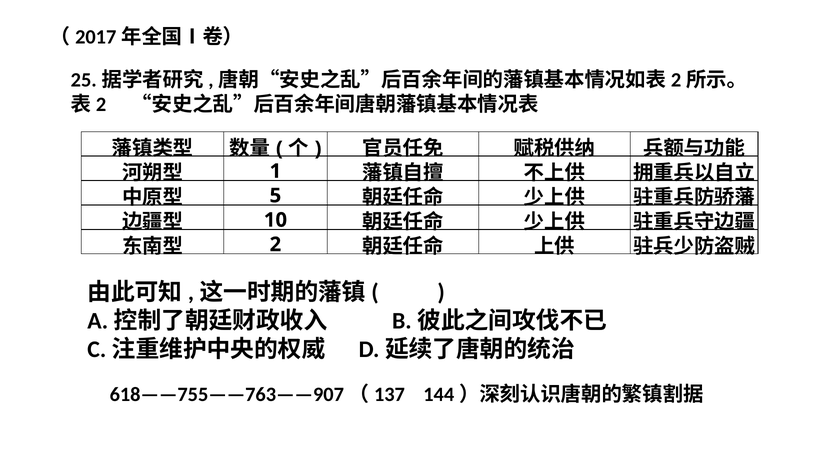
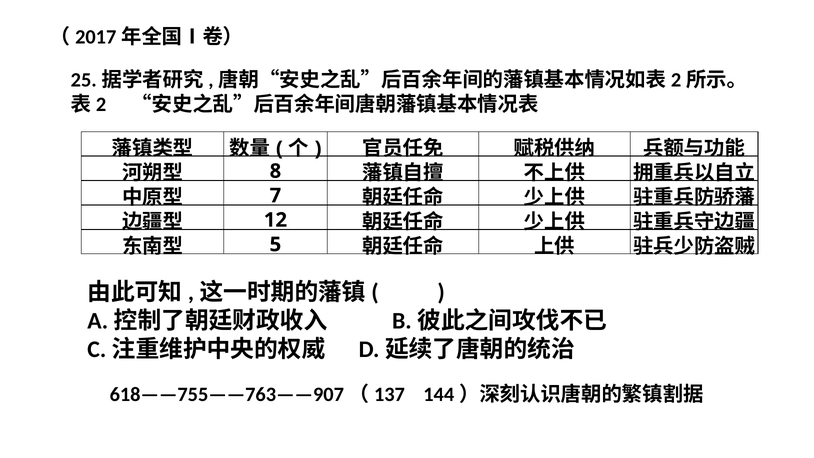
1: 1 -> 8
5: 5 -> 7
10: 10 -> 12
2: 2 -> 5
